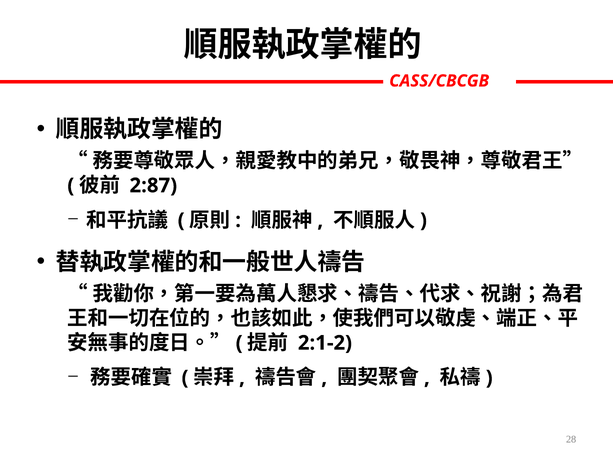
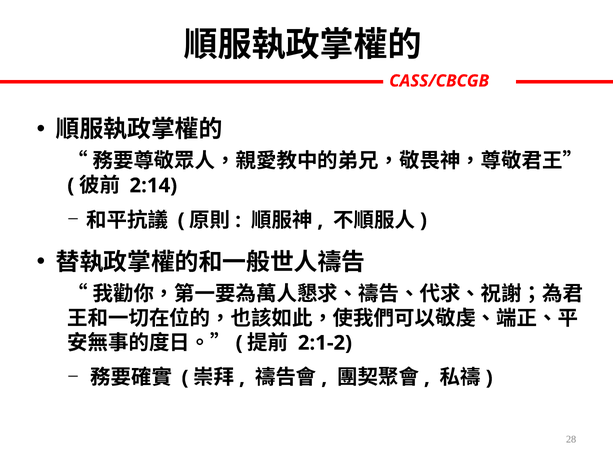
2:87: 2:87 -> 2:14
